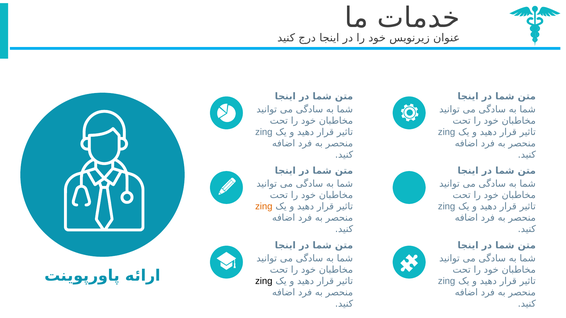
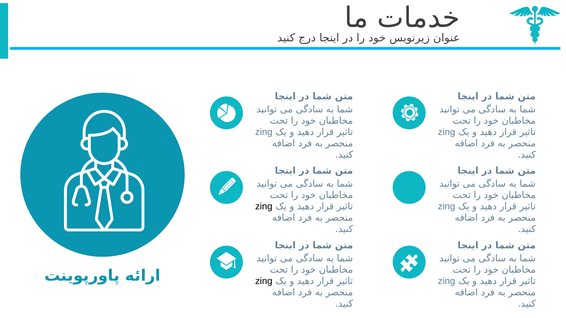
zing at (264, 207) colour: orange -> black
